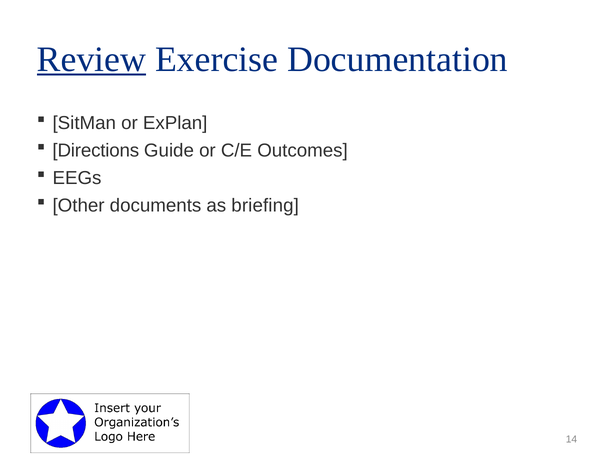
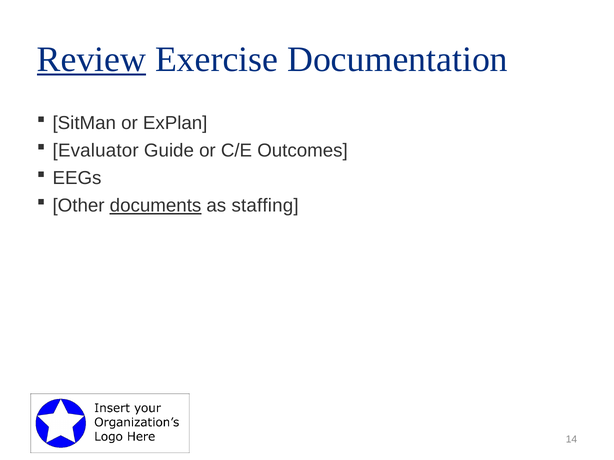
Directions: Directions -> Evaluator
documents underline: none -> present
briefing: briefing -> staffing
